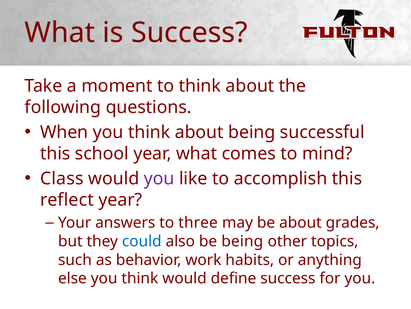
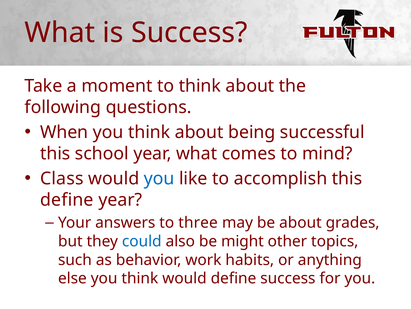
you at (159, 178) colour: purple -> blue
reflect at (67, 199): reflect -> define
be being: being -> might
